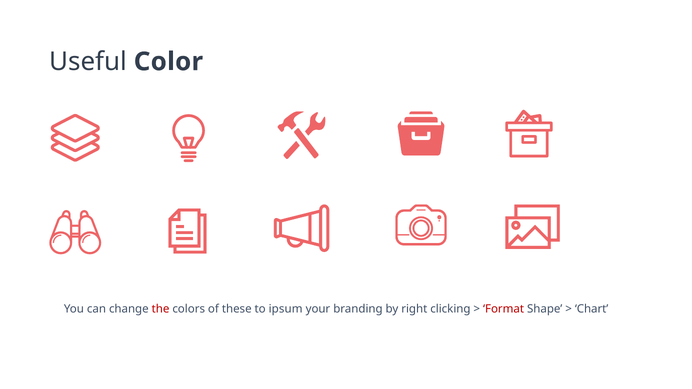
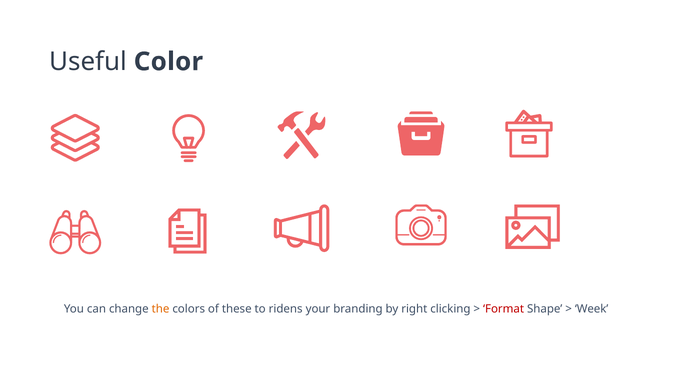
the colour: red -> orange
ipsum: ipsum -> ridens
Chart: Chart -> Week
